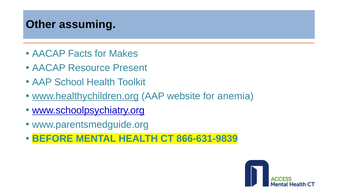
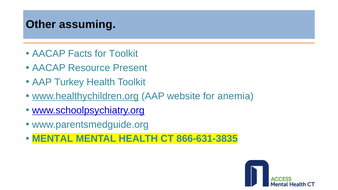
for Makes: Makes -> Toolkit
School: School -> Turkey
BEFORE at (53, 139): BEFORE -> MENTAL
866-631-9839: 866-631-9839 -> 866-631-3835
